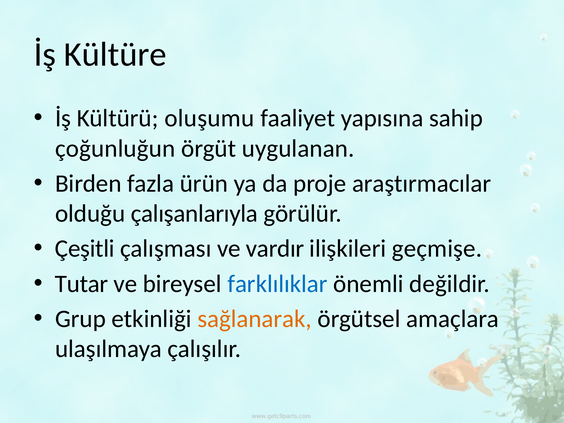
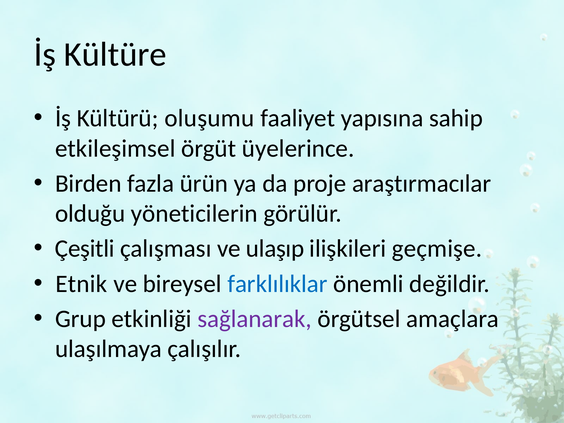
çoğunluğun: çoğunluğun -> etkileşimsel
uygulanan: uygulanan -> üyelerince
çalışanlarıyla: çalışanlarıyla -> yöneticilerin
vardır: vardır -> ulaşıp
Tutar: Tutar -> Etnik
sağlanarak colour: orange -> purple
